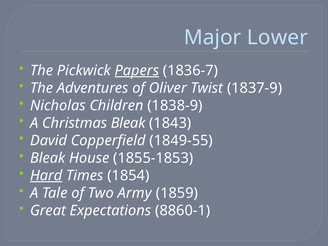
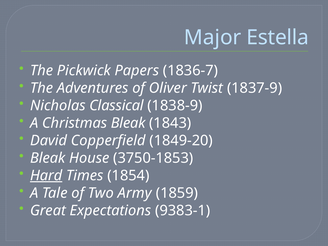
Lower: Lower -> Estella
Papers underline: present -> none
Children: Children -> Classical
1849-55: 1849-55 -> 1849-20
1855-1853: 1855-1853 -> 3750-1853
8860-1: 8860-1 -> 9383-1
